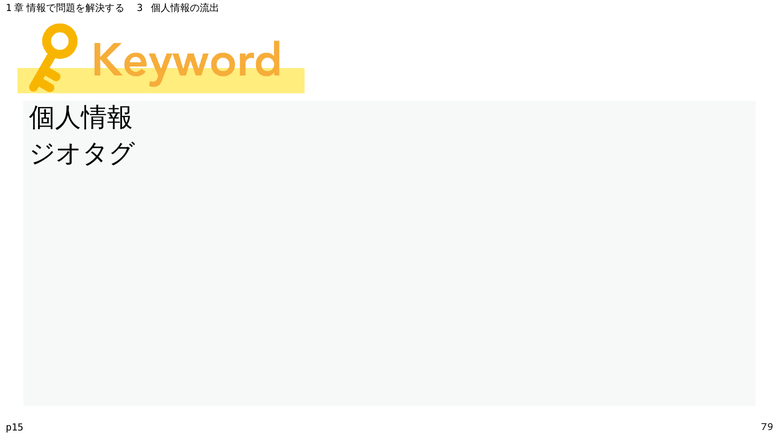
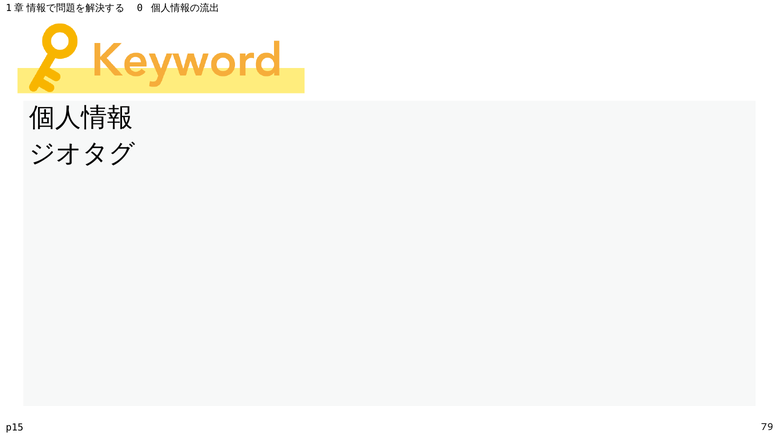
3: 3 -> 0
